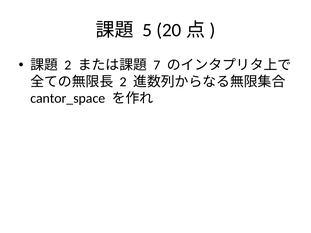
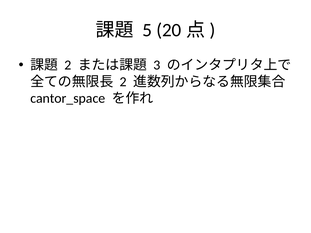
7: 7 -> 3
